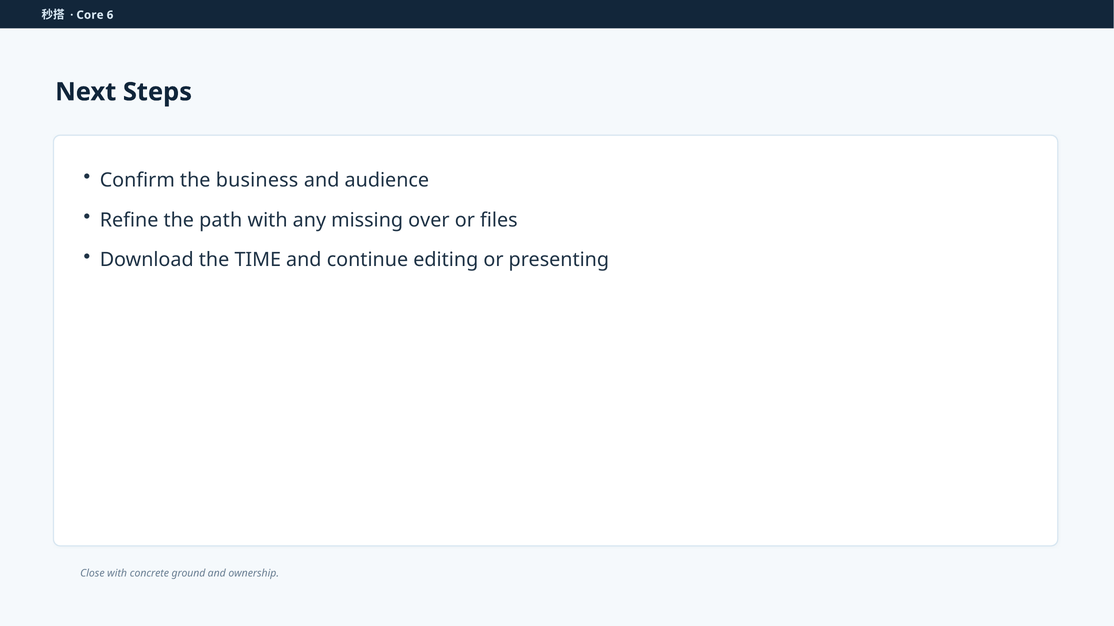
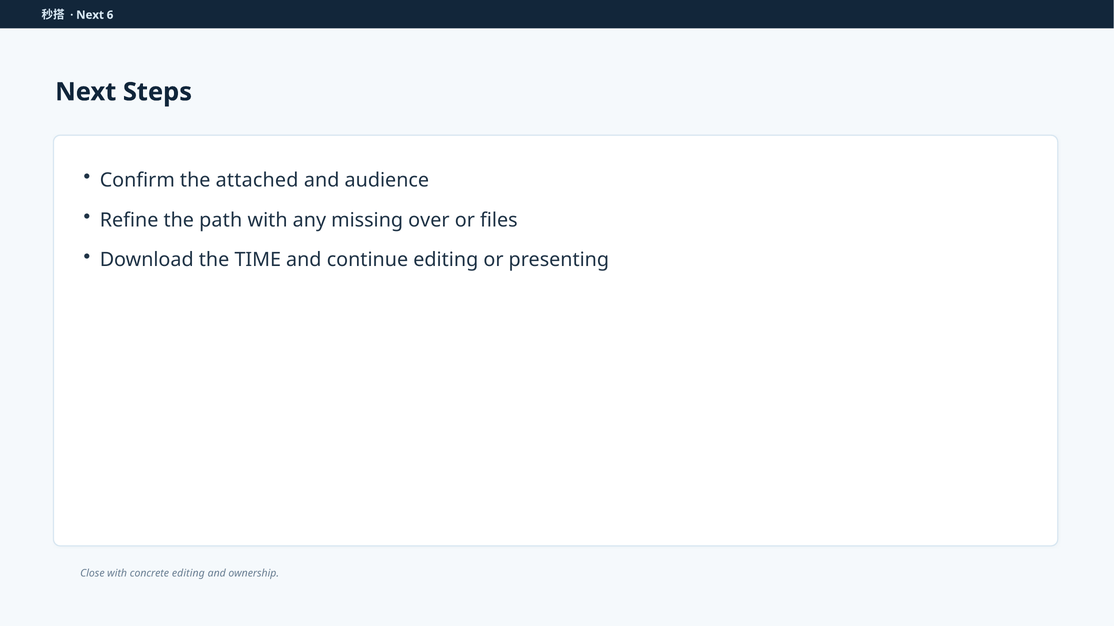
Core at (90, 15): Core -> Next
business: business -> attached
concrete ground: ground -> editing
